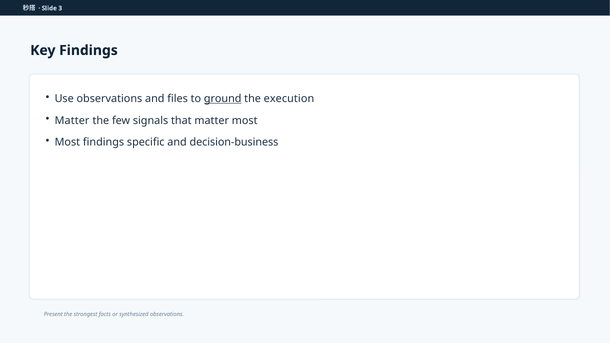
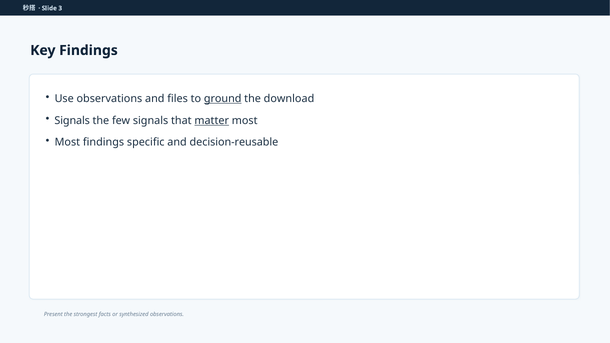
execution: execution -> download
Matter at (72, 121): Matter -> Signals
matter at (212, 121) underline: none -> present
decision-business: decision-business -> decision-reusable
